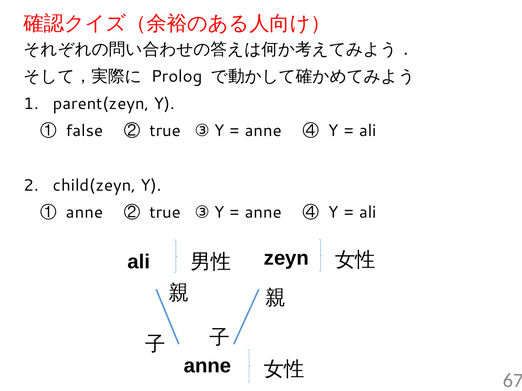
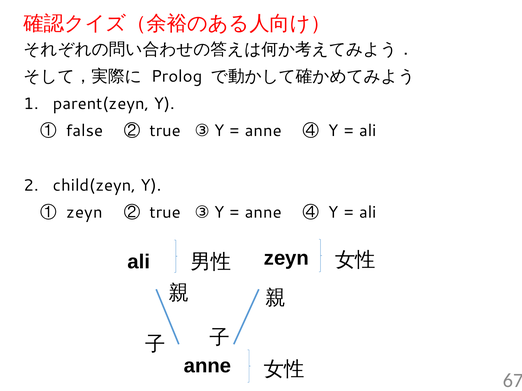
① anne: anne -> zeyn
